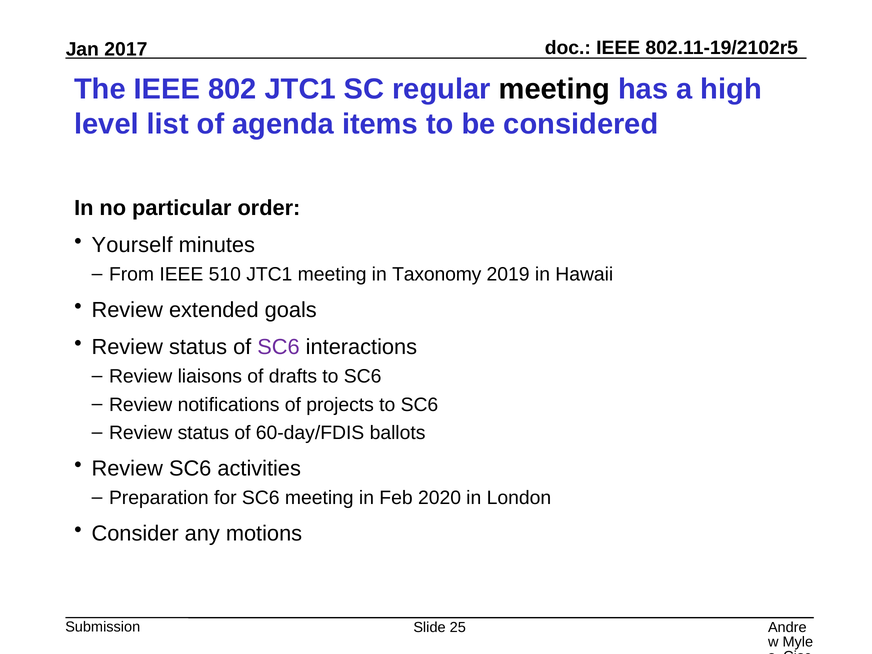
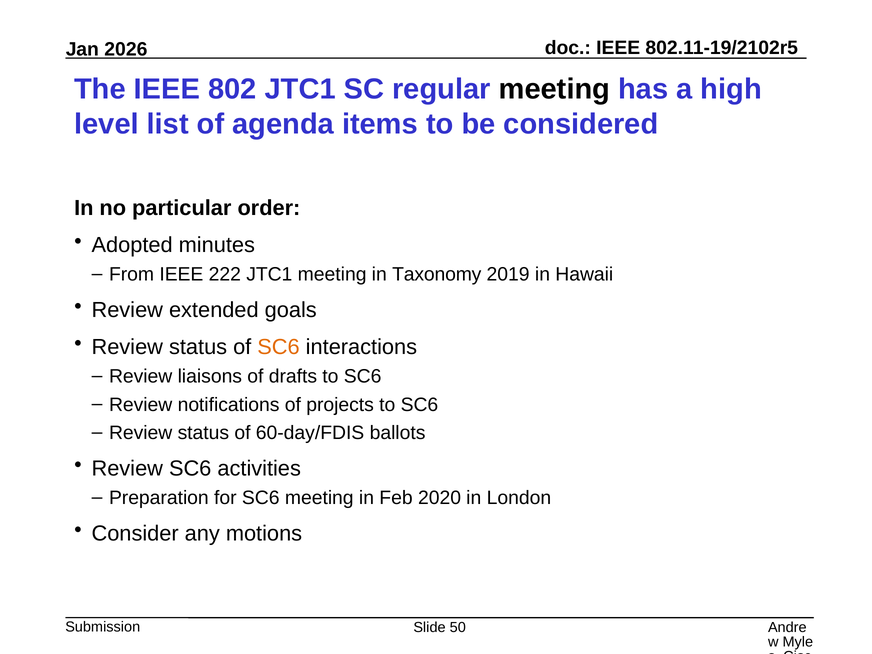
2017: 2017 -> 2026
Yourself: Yourself -> Adopted
510: 510 -> 222
SC6 at (279, 347) colour: purple -> orange
25: 25 -> 50
